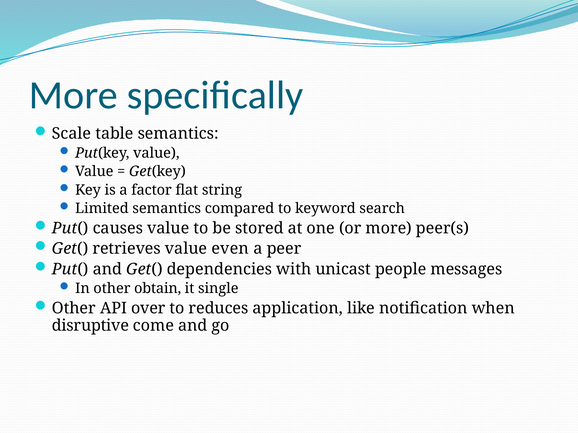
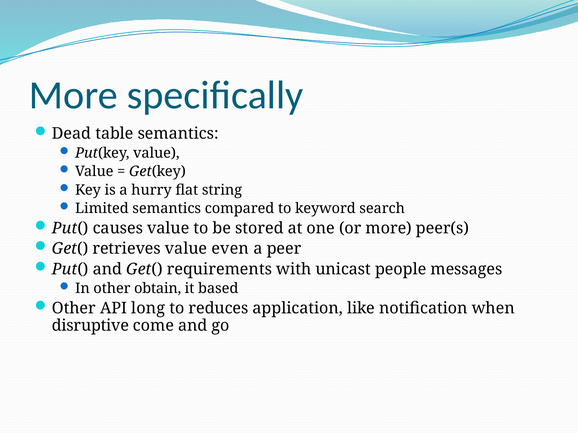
Scale: Scale -> Dead
factor: factor -> hurry
dependencies: dependencies -> requirements
single: single -> based
over: over -> long
